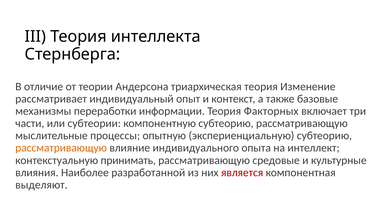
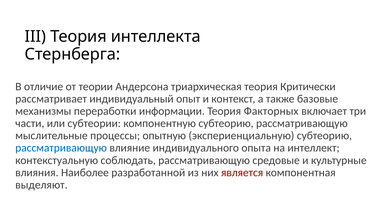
Изменение: Изменение -> Критически
рассматривающую at (61, 148) colour: orange -> blue
принимать: принимать -> соблюдать
